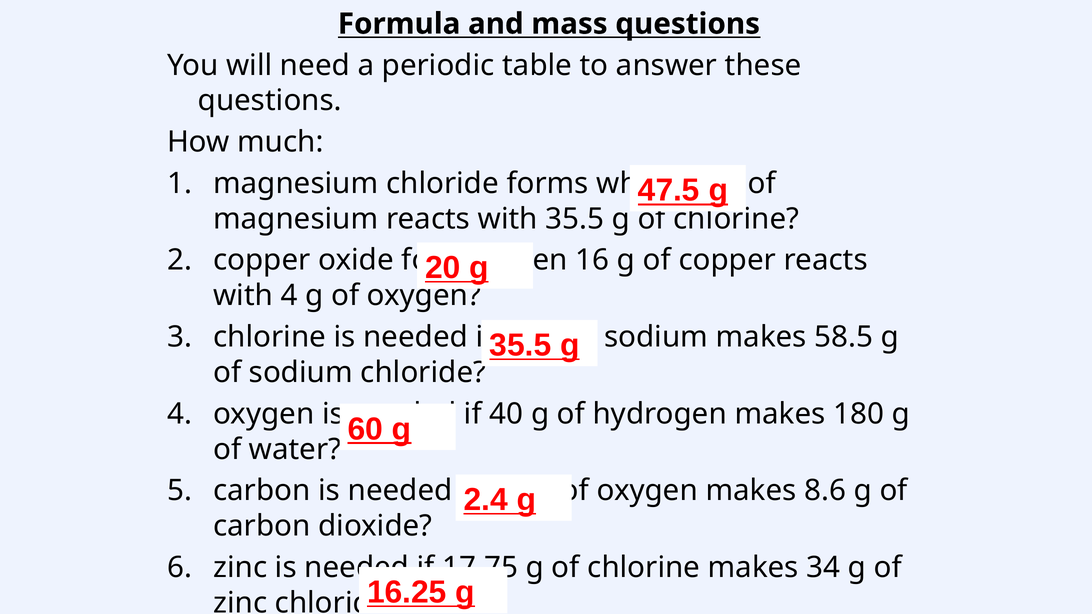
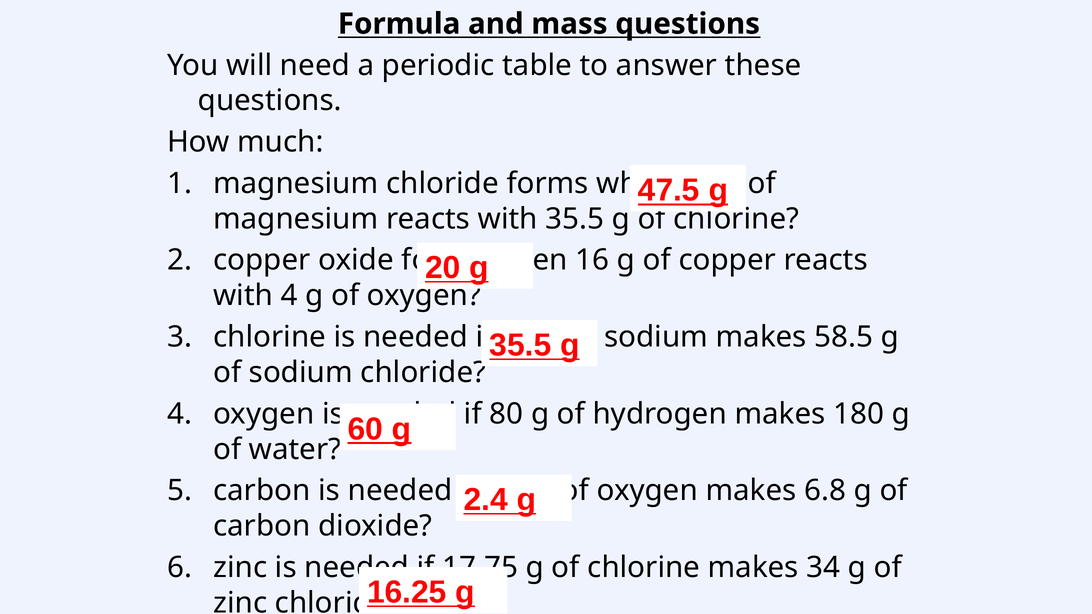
40: 40 -> 80
8.6: 8.6 -> 6.8
